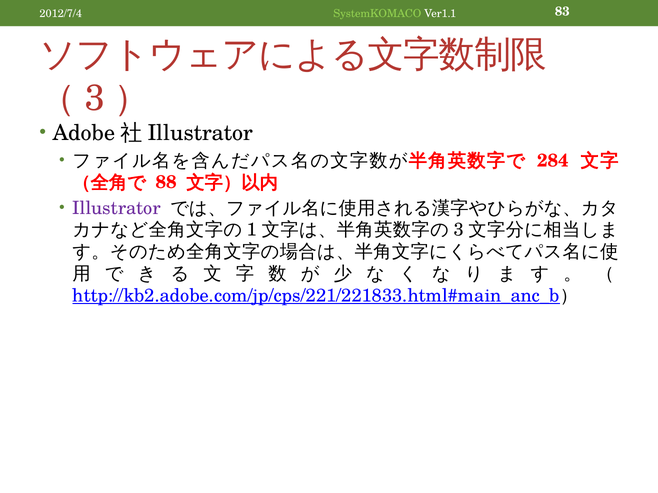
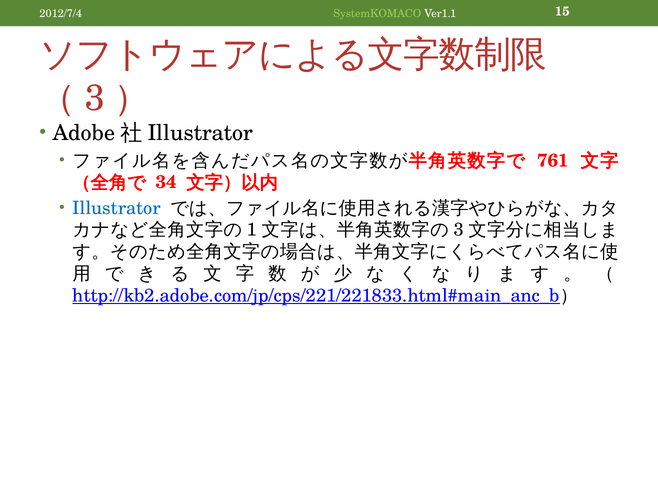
83: 83 -> 15
284: 284 -> 761
88: 88 -> 34
Illustrator colour: purple -> blue
